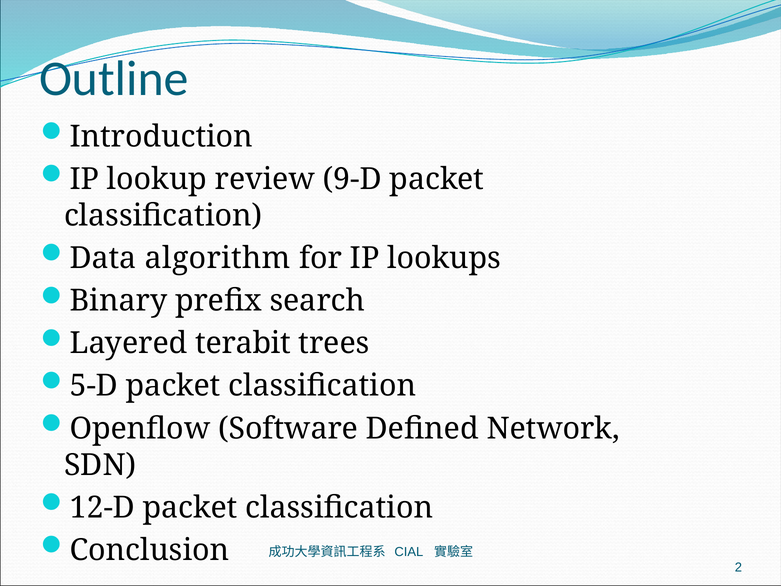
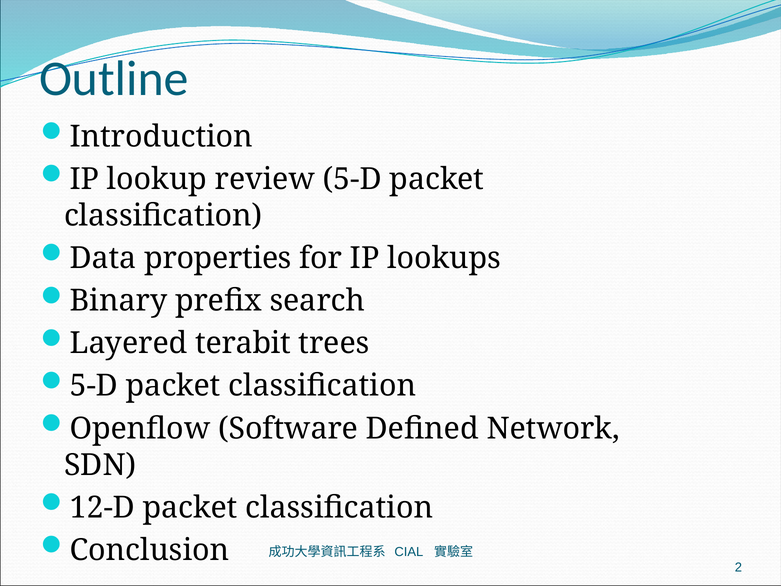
review 9-D: 9-D -> 5-D
algorithm: algorithm -> properties
